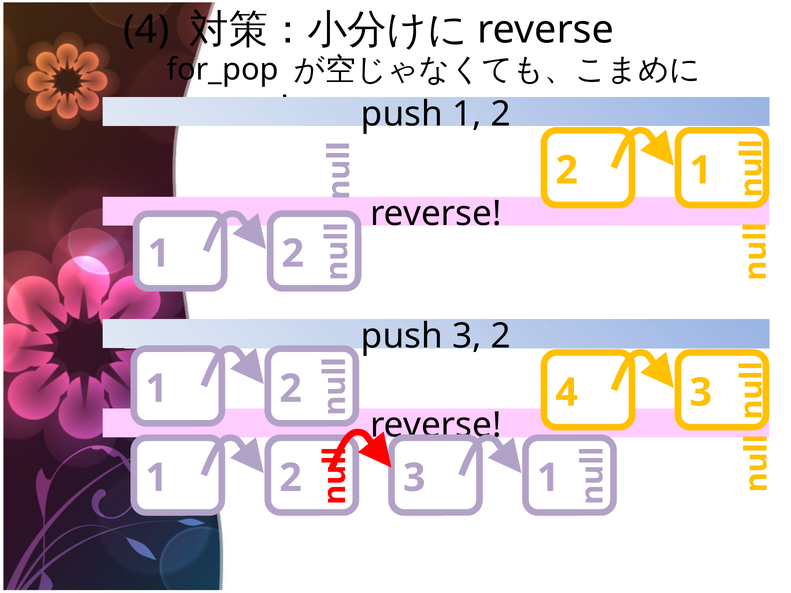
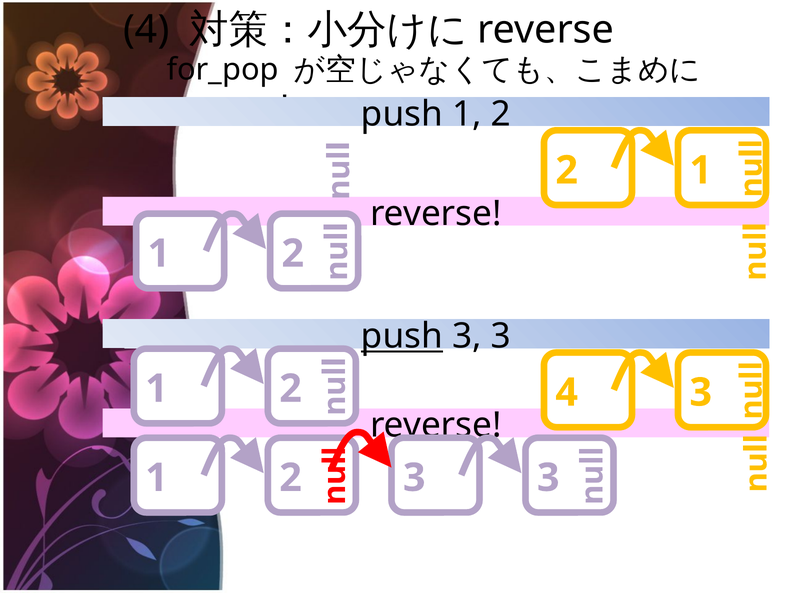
push at (402, 336) underline: none -> present
2 at (501, 336): 2 -> 3
1 1: 1 -> 3
